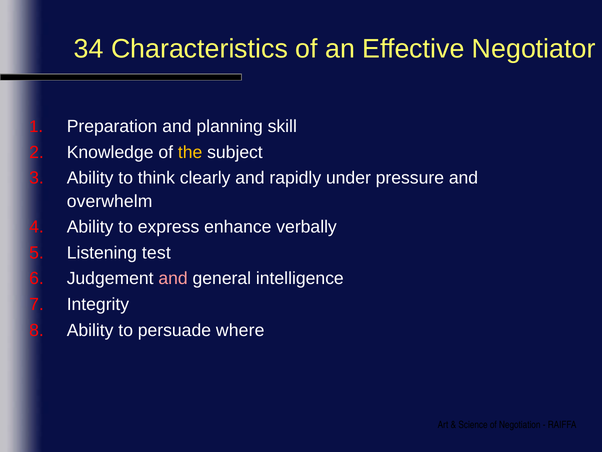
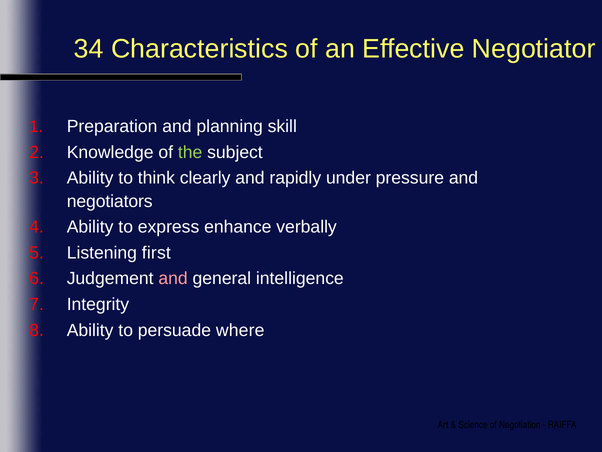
the colour: yellow -> light green
overwhelm: overwhelm -> negotiators
test: test -> first
